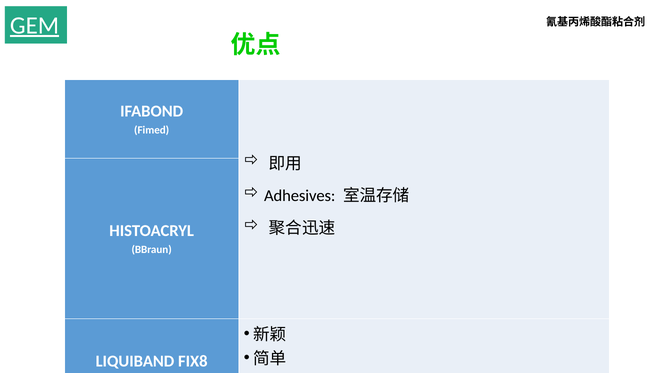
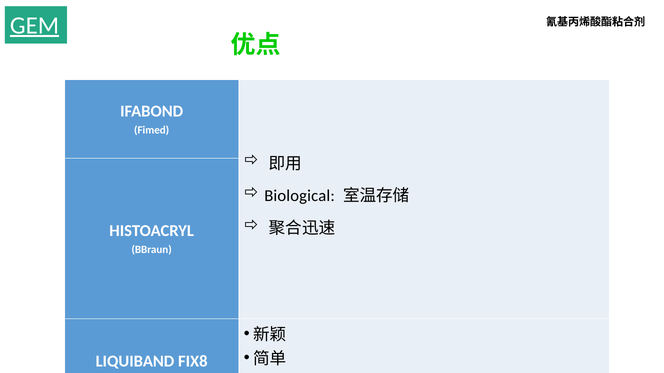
Adhesives: Adhesives -> Biological
